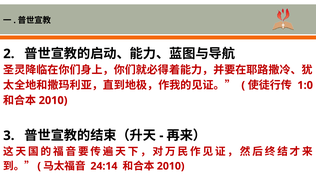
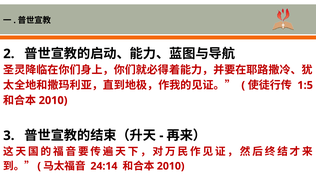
1:0: 1:0 -> 1:5
